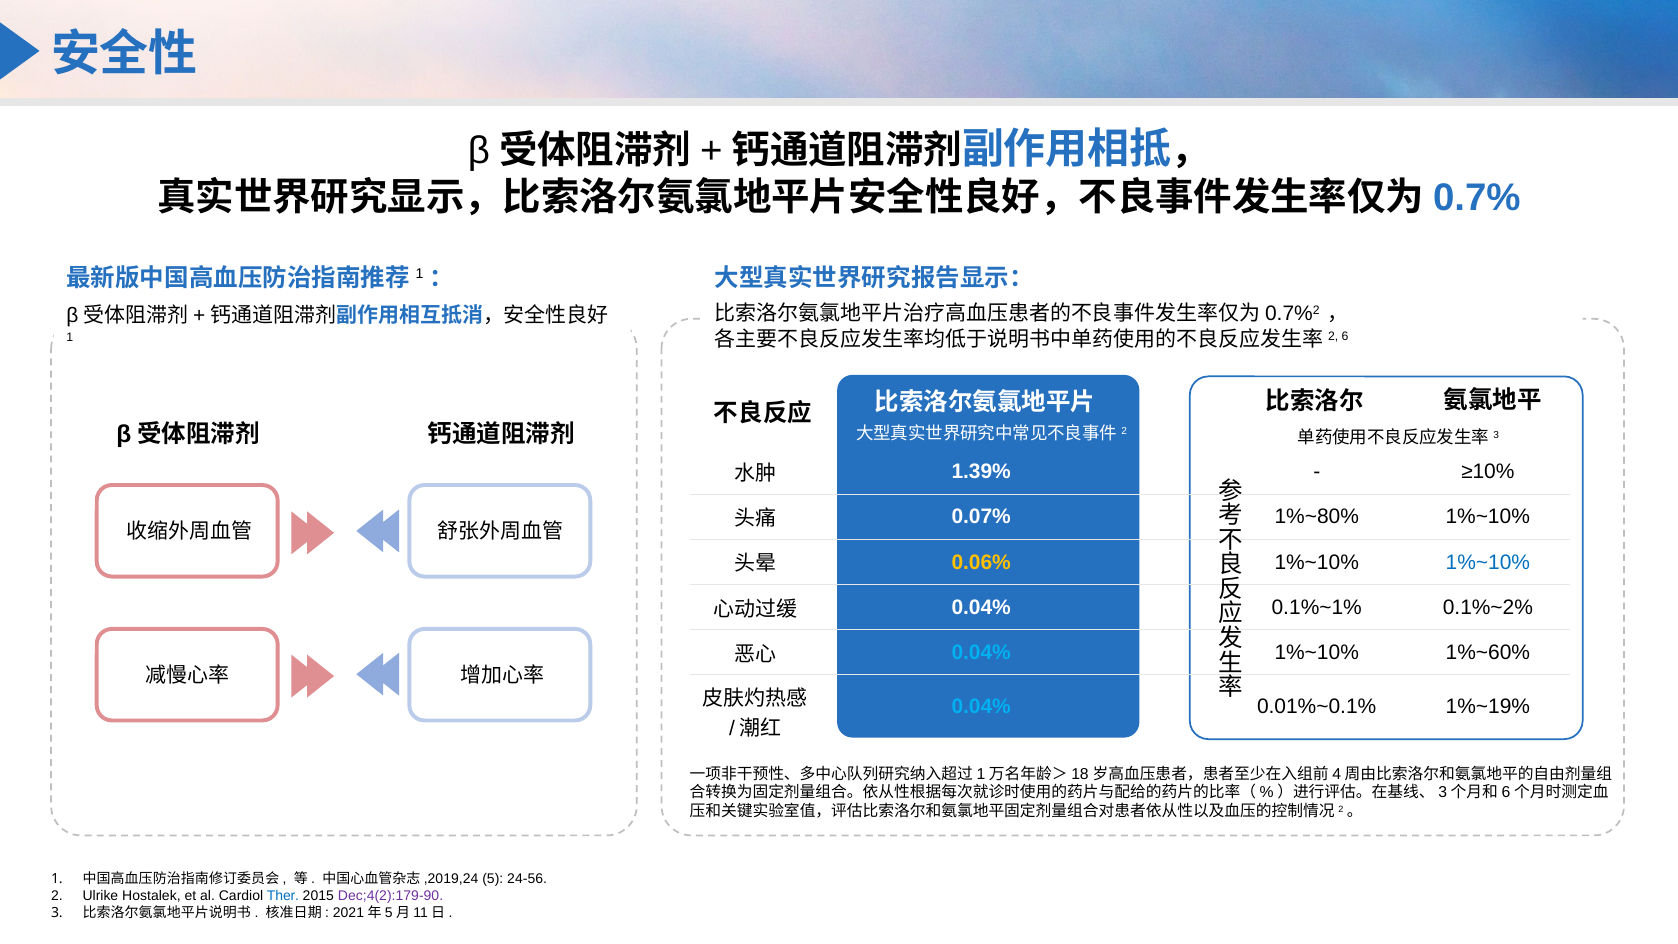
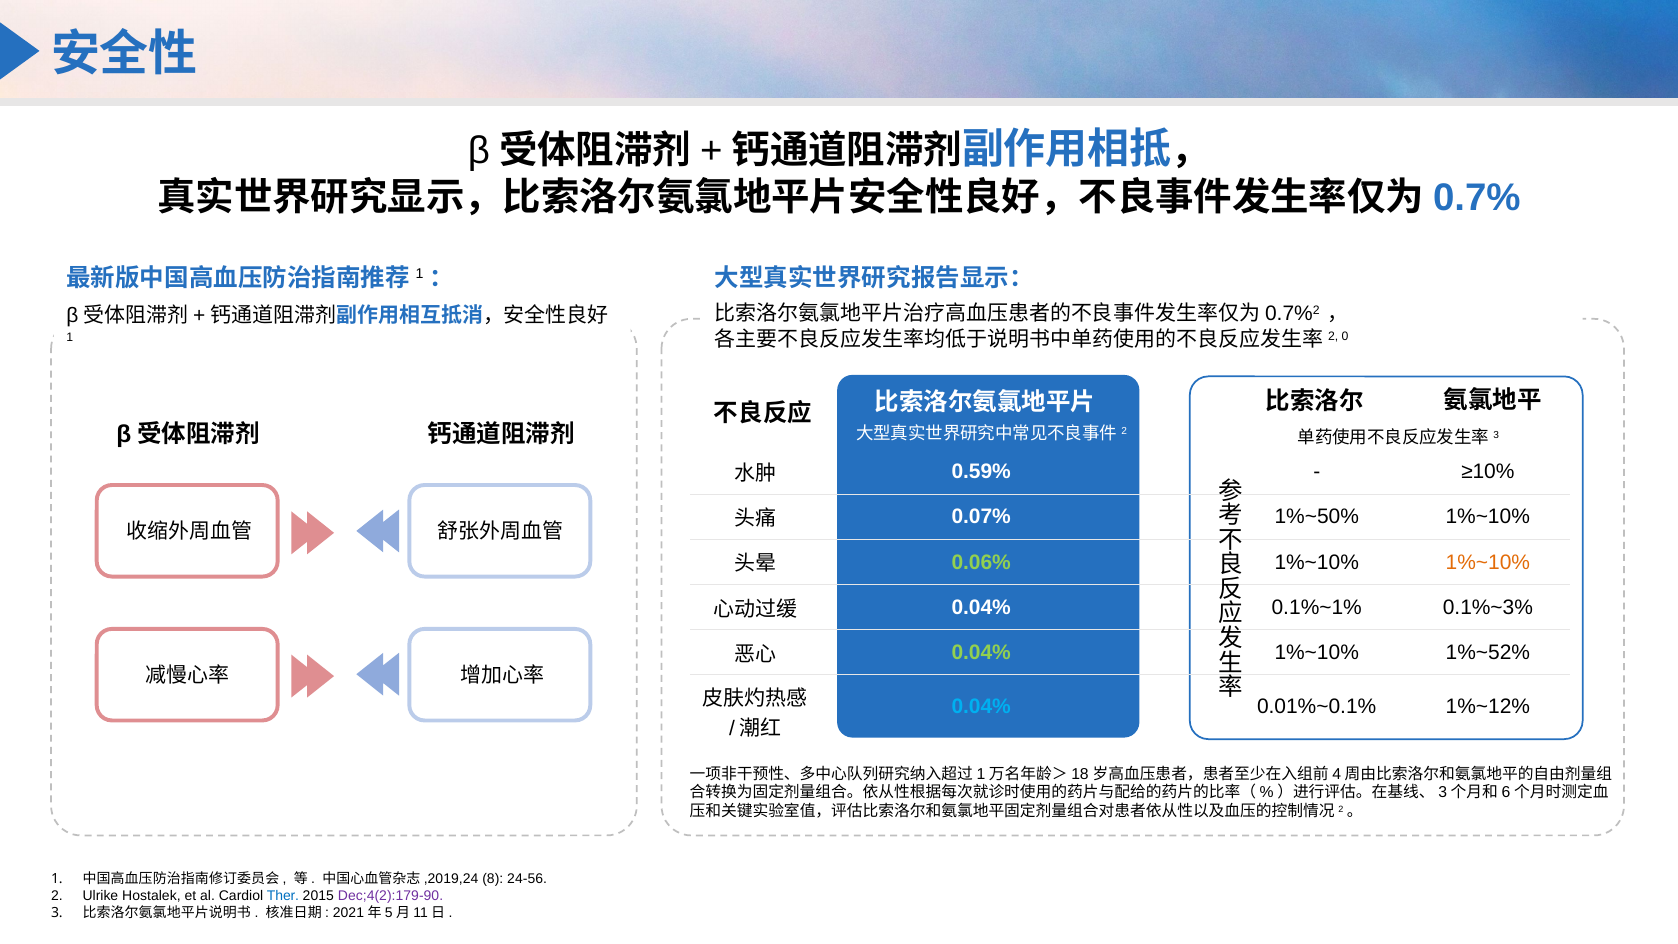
6: 6 -> 0
1.39%: 1.39% -> 0.59%
1%~80%: 1%~80% -> 1%~50%
0.06% colour: yellow -> light green
1%~10% at (1488, 562) colour: blue -> orange
0.1%~2%: 0.1%~2% -> 0.1%~3%
0.04% at (981, 652) colour: light blue -> light green
1%~60%: 1%~60% -> 1%~52%
1%~19%: 1%~19% -> 1%~12%
5: 5 -> 8
